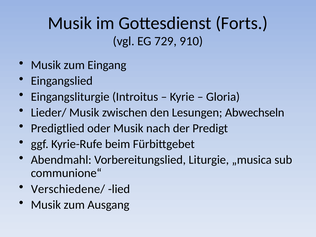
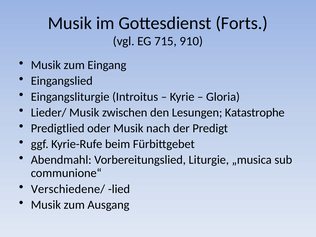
729: 729 -> 715
Abwechseln: Abwechseln -> Katastrophe
